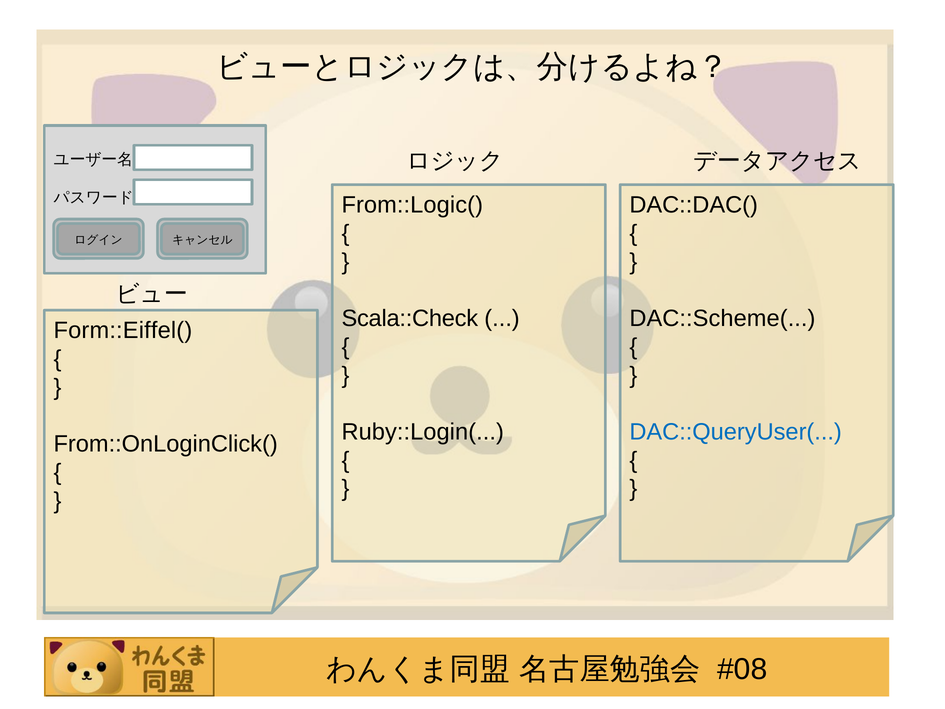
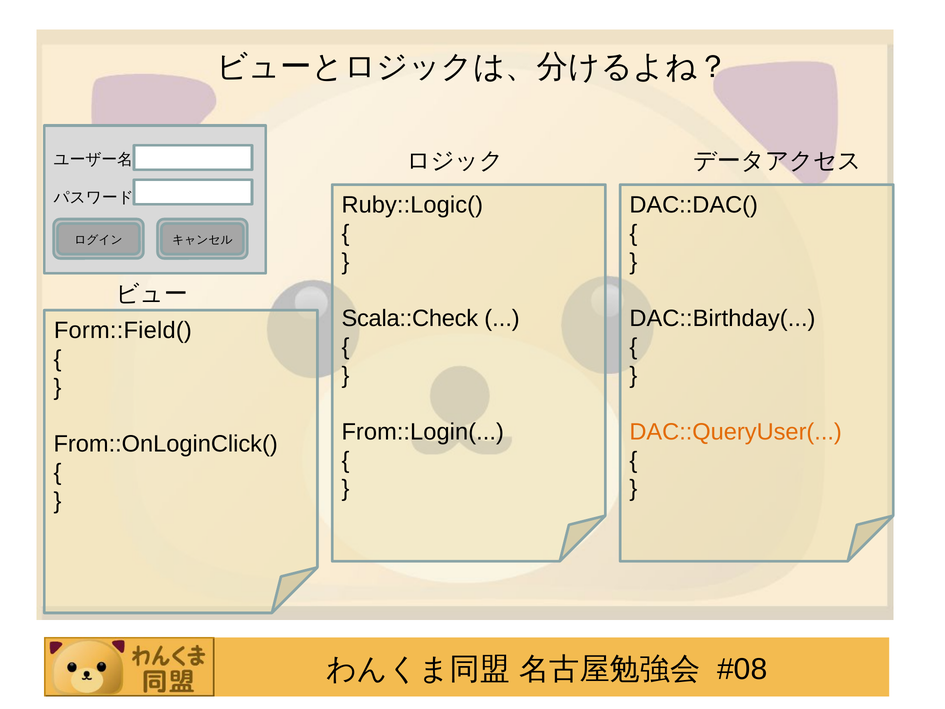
From::Logic(: From::Logic( -> Ruby::Logic(
DAC::Scheme(: DAC::Scheme( -> DAC::Birthday(
Form::Eiffel(: Form::Eiffel( -> Form::Field(
Ruby::Login(: Ruby::Login( -> From::Login(
DAC::QueryUser( colour: blue -> orange
